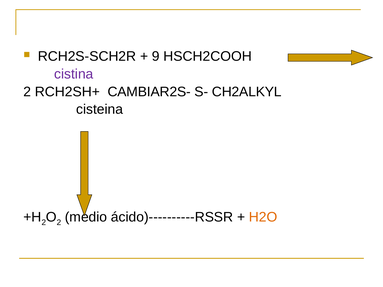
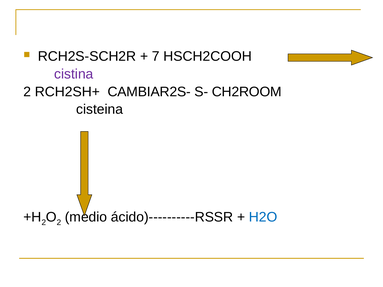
9: 9 -> 7
CH2ALKYL: CH2ALKYL -> CH2ROOM
H2O colour: orange -> blue
